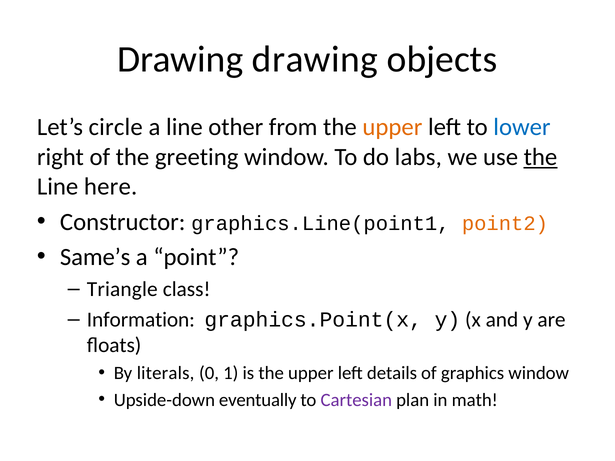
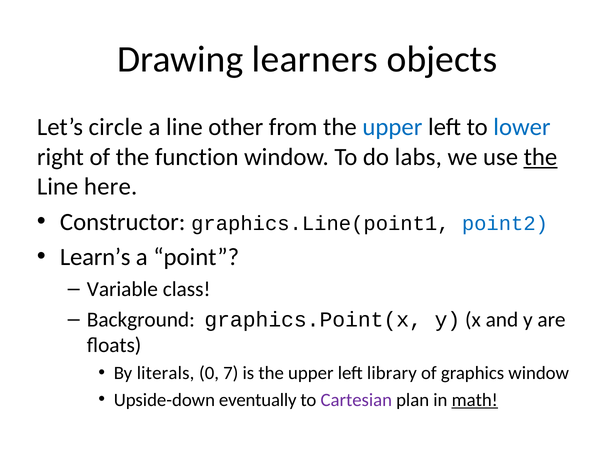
Drawing drawing: drawing -> learners
upper at (392, 127) colour: orange -> blue
greeting: greeting -> function
point2 colour: orange -> blue
Same’s: Same’s -> Learn’s
Triangle: Triangle -> Variable
Information: Information -> Background
1: 1 -> 7
details: details -> library
math underline: none -> present
